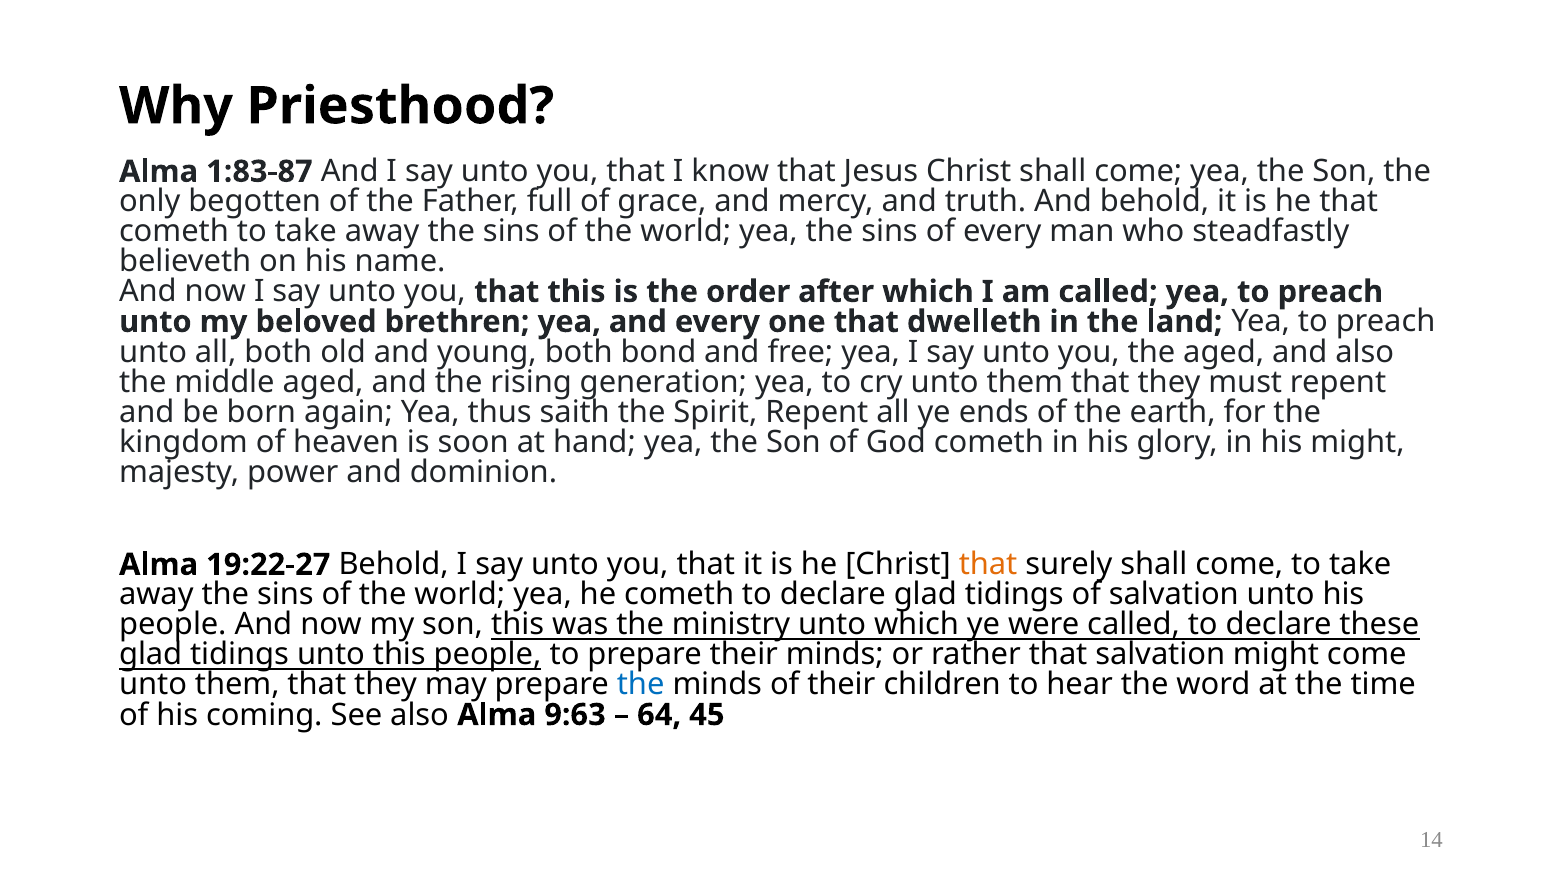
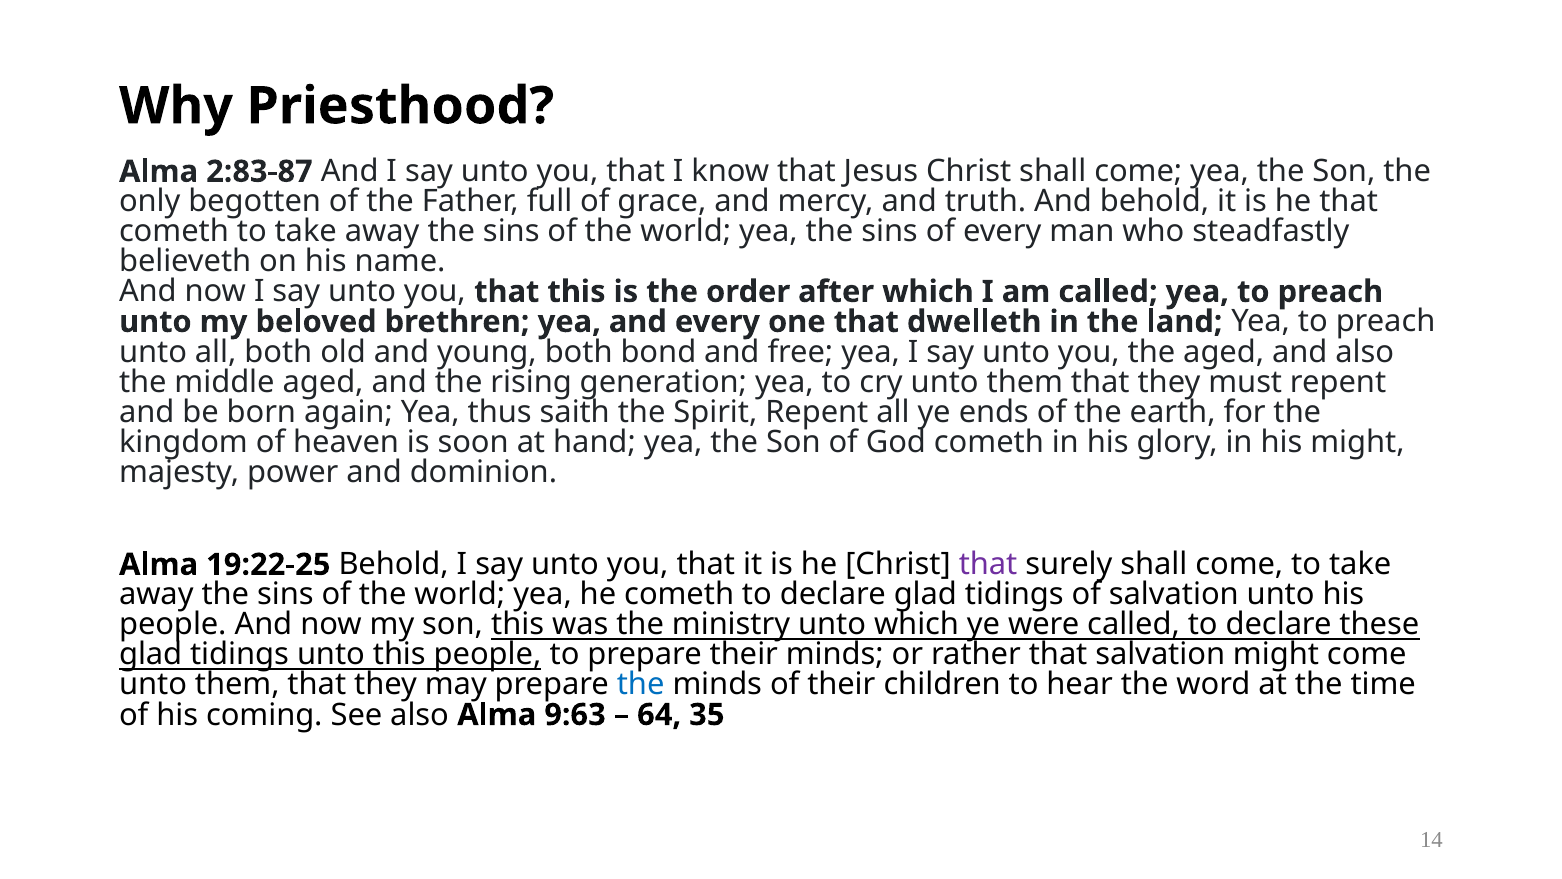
1:83-87: 1:83-87 -> 2:83-87
19:22-27: 19:22-27 -> 19:22-25
that at (988, 564) colour: orange -> purple
45: 45 -> 35
